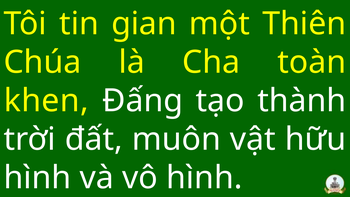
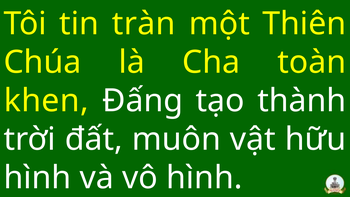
gian: gian -> tràn
